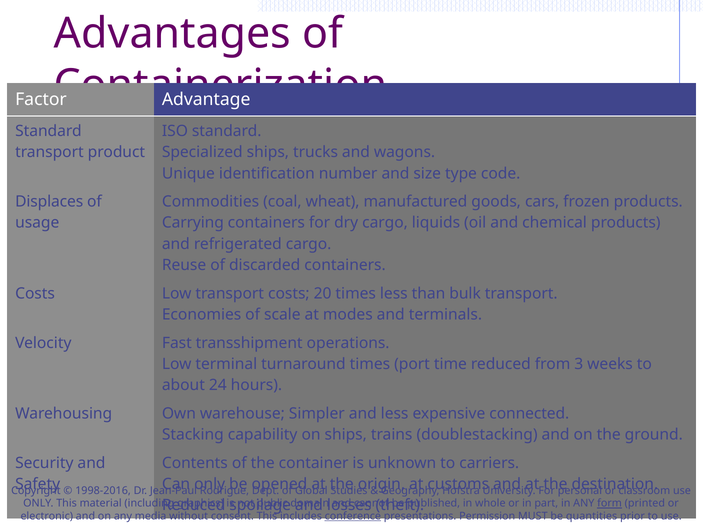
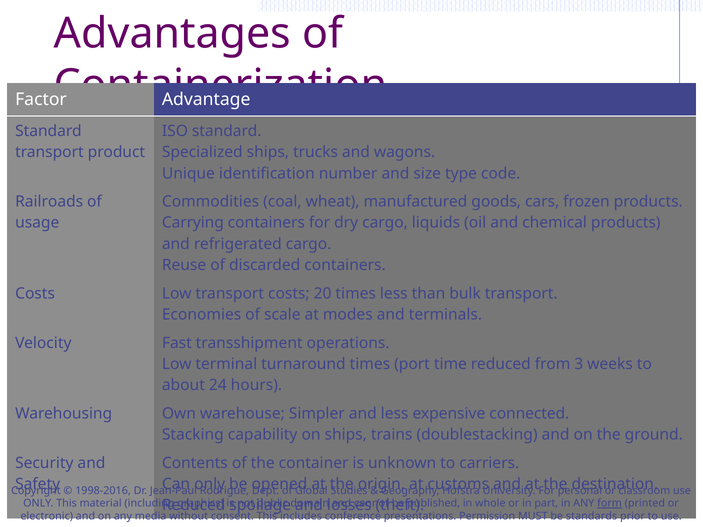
Displaces: Displaces -> Railroads
conference underline: present -> none
quantities: quantities -> standards
